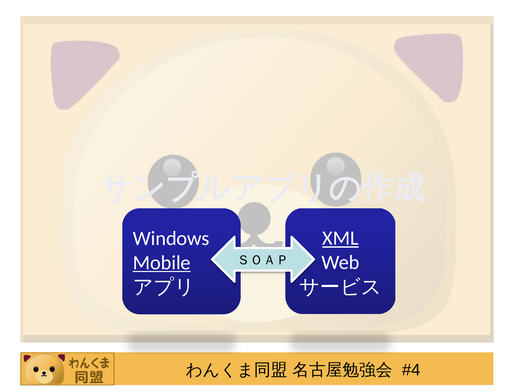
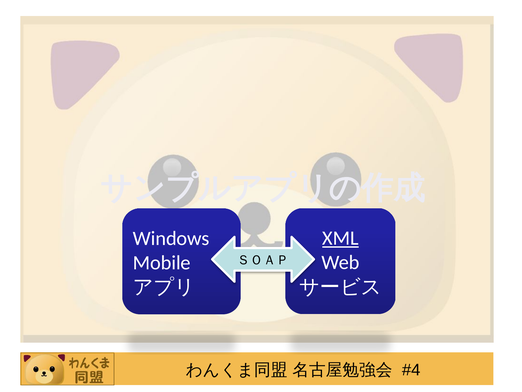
Mobile underline: present -> none
